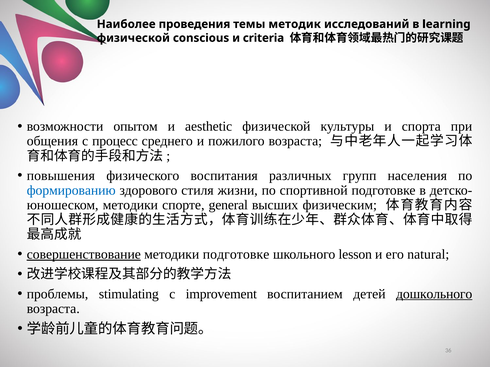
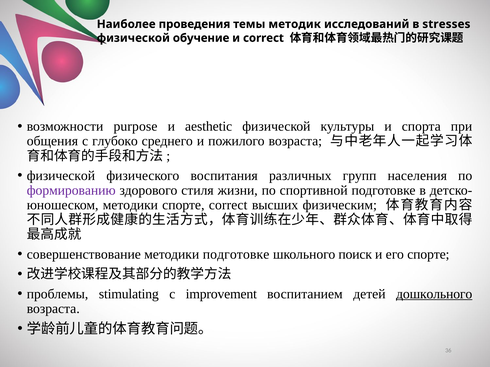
learning: learning -> stresses
conscious: conscious -> обучение
и criteria: criteria -> correct
опытом: опытом -> purpose
процесс: процесс -> глубоко
повышения at (61, 176): повышения -> физической
формированию colour: blue -> purple
спорте general: general -> correct
совершенствование underline: present -> none
lesson: lesson -> поиск
его natural: natural -> спорте
